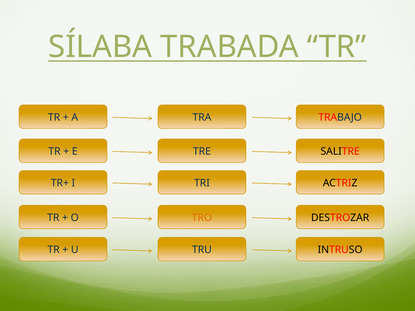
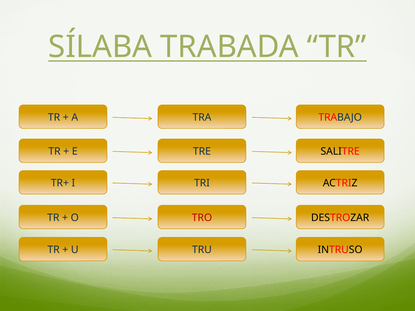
TRO colour: orange -> red
